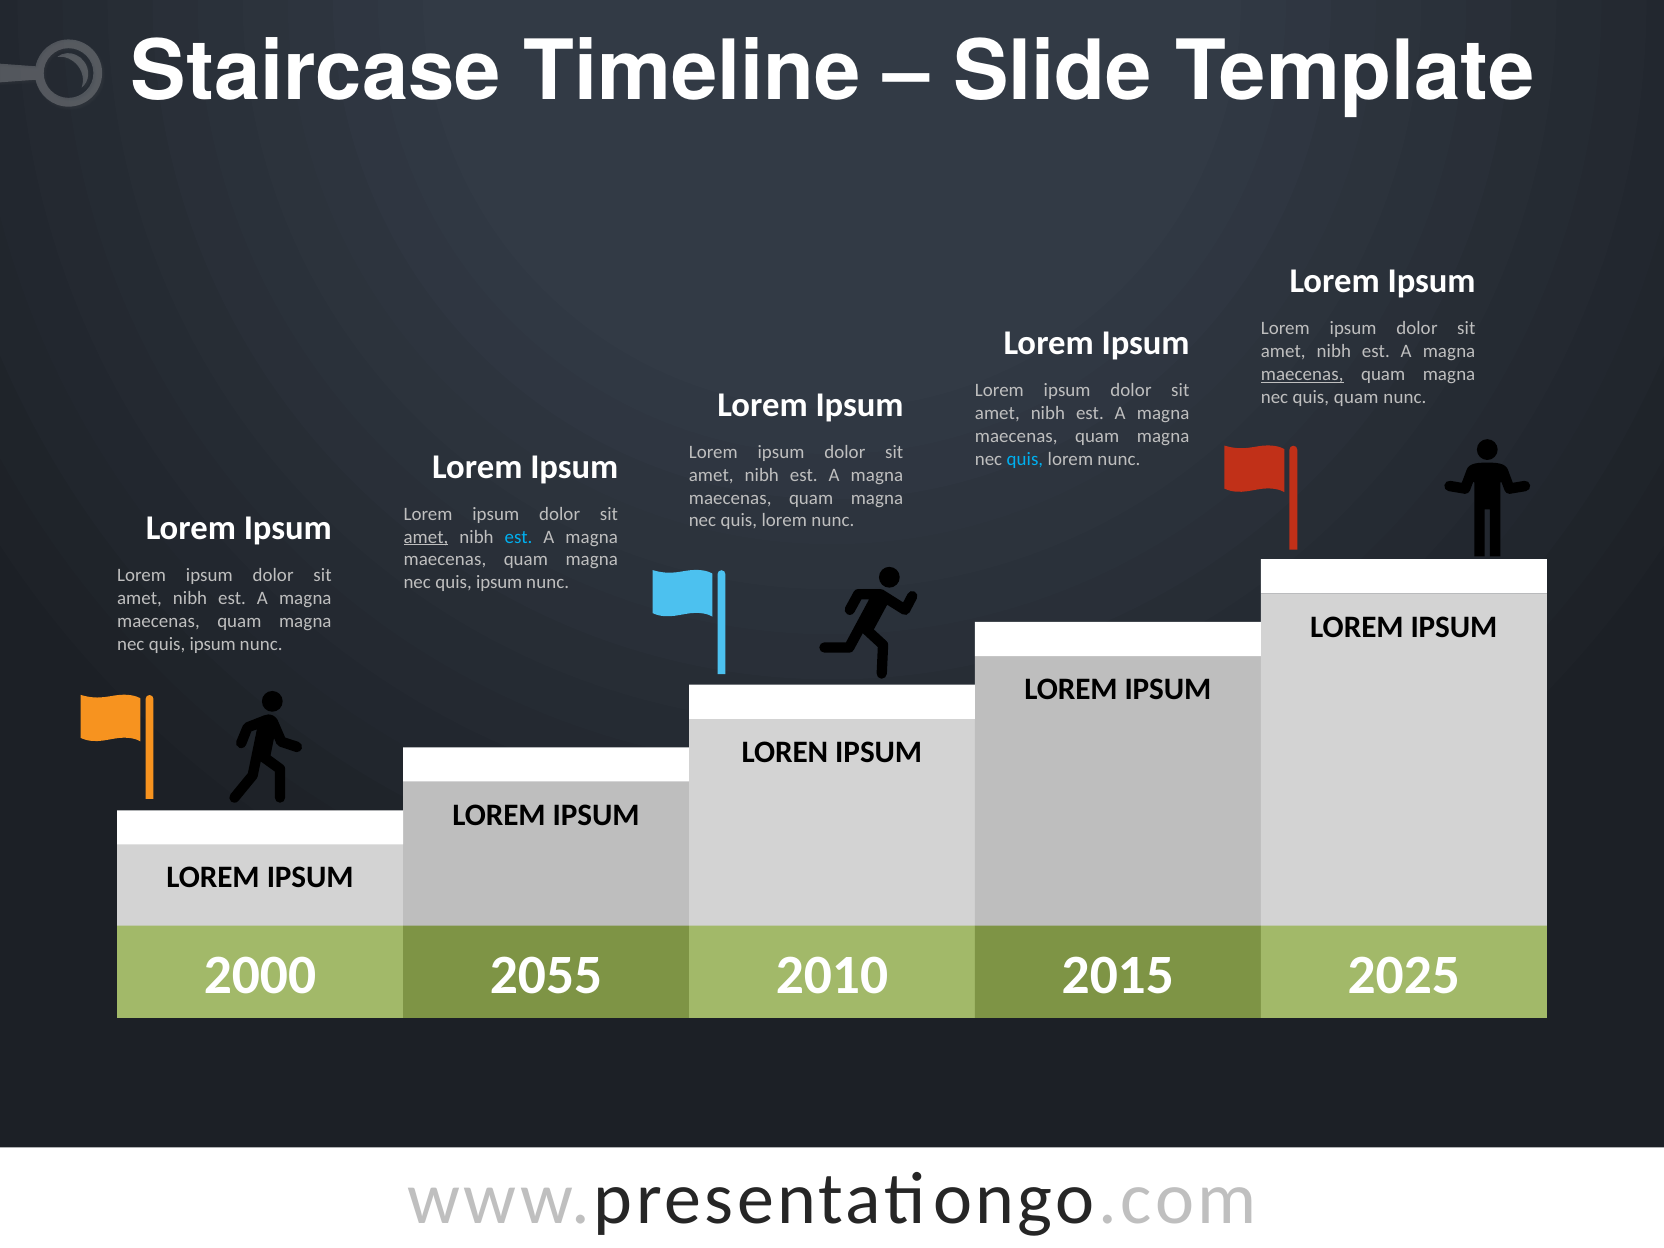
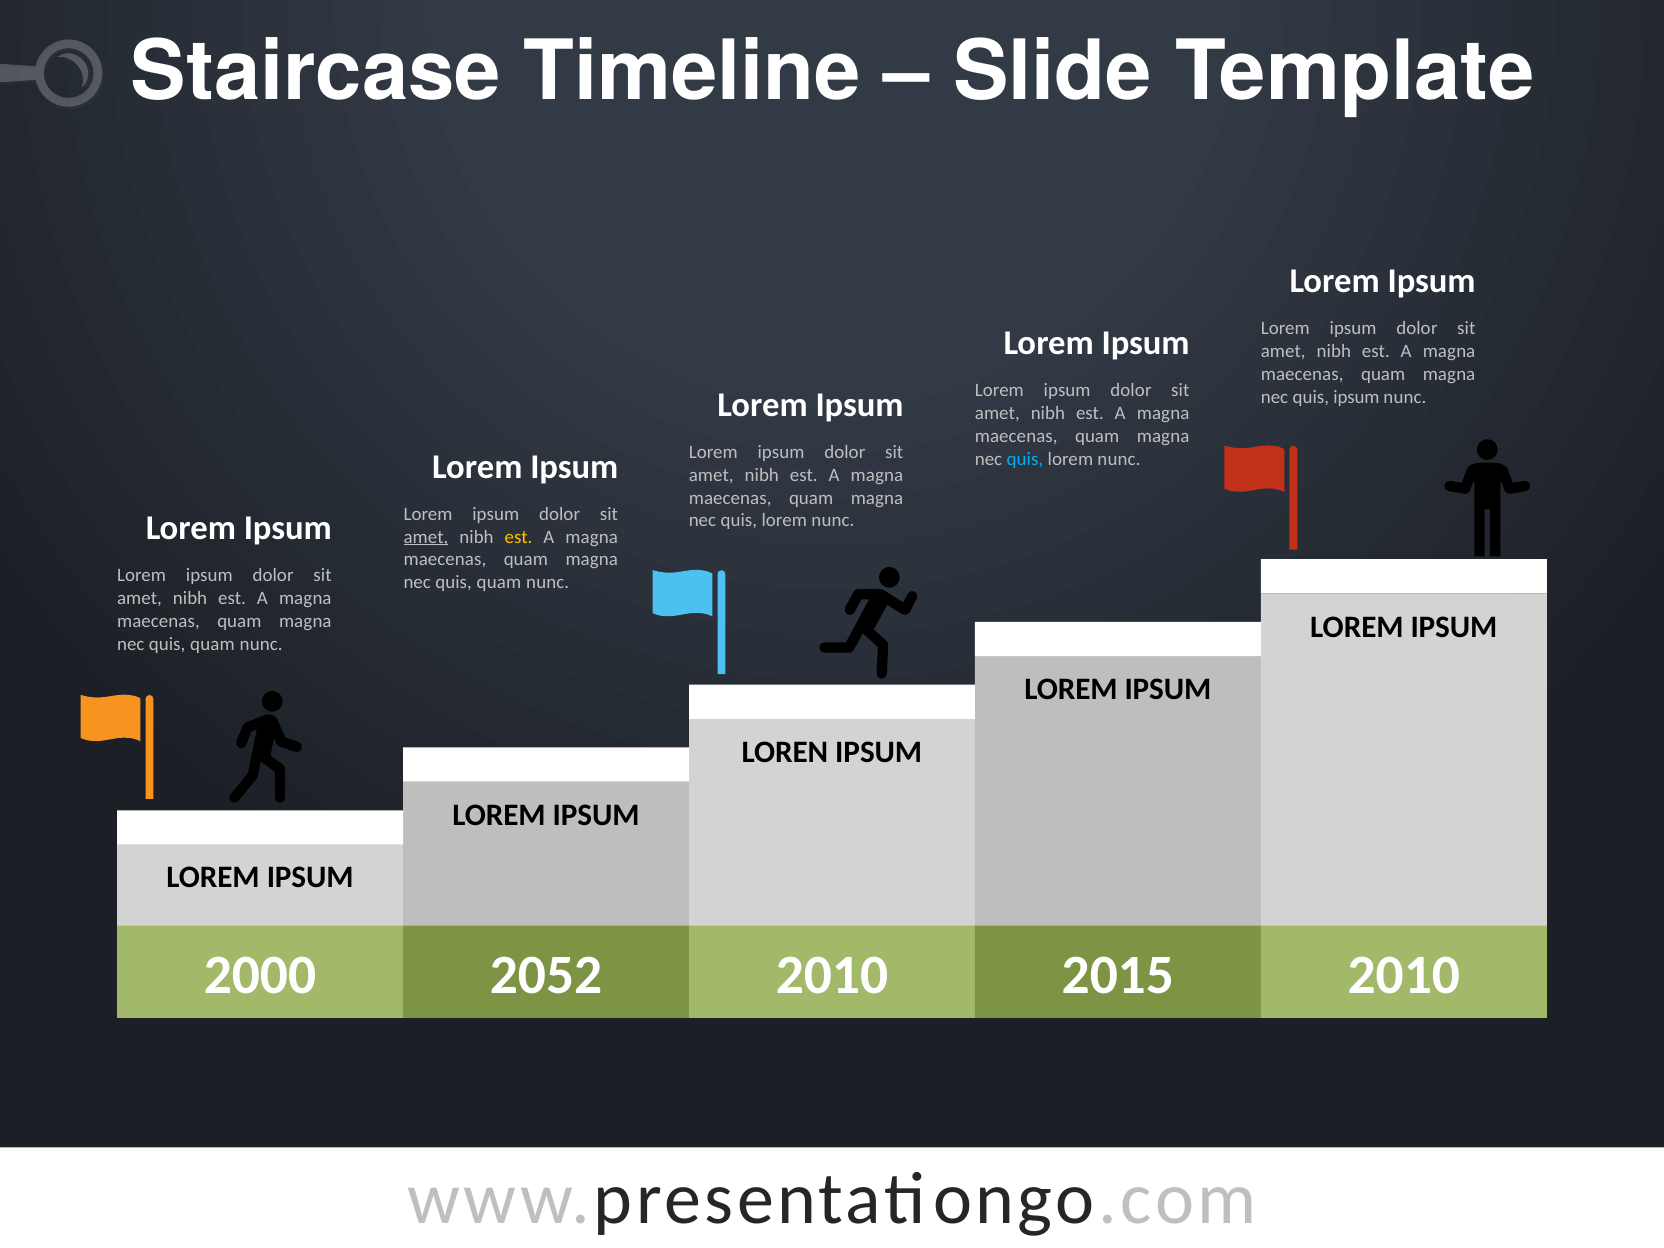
maecenas at (1302, 374) underline: present -> none
quis quam: quam -> ipsum
est at (519, 537) colour: light blue -> yellow
ipsum at (499, 583): ipsum -> quam
ipsum at (213, 644): ipsum -> quam
2055: 2055 -> 2052
2015 2025: 2025 -> 2010
